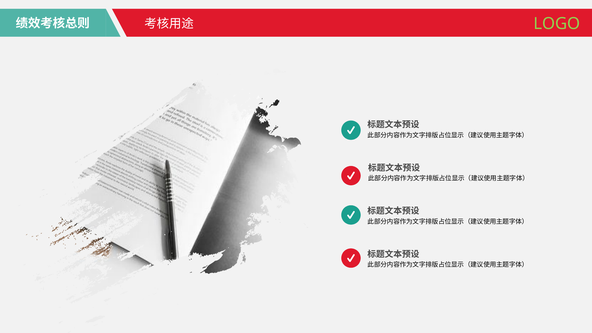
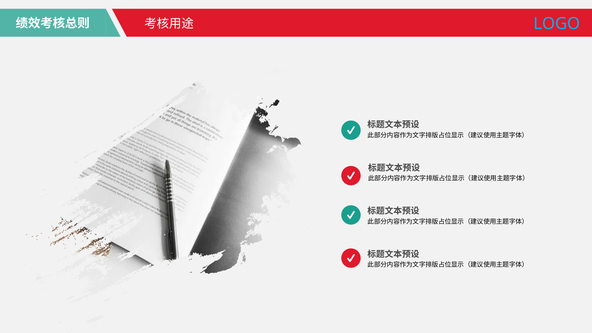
LOGO colour: light green -> light blue
